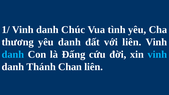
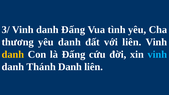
1/: 1/ -> 3/
danh Chúc: Chúc -> Đấng
danh at (13, 54) colour: light blue -> yellow
Thánh Chan: Chan -> Danh
